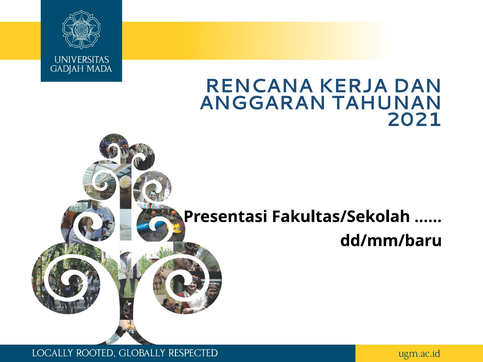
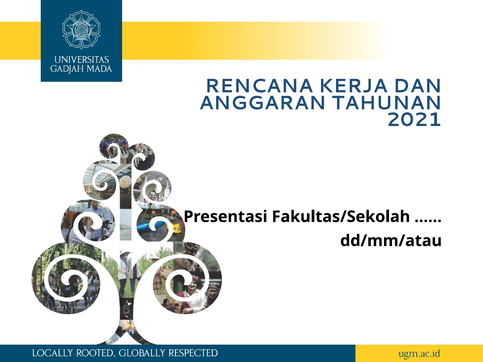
dd/mm/baru: dd/mm/baru -> dd/mm/atau
